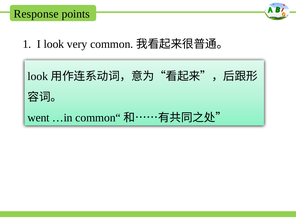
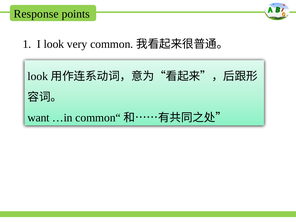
went: went -> want
